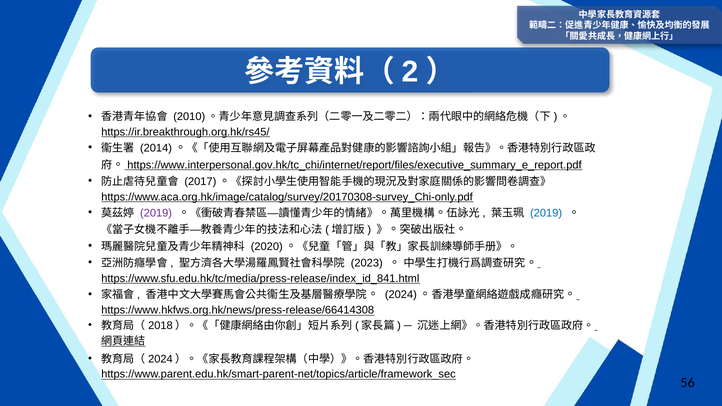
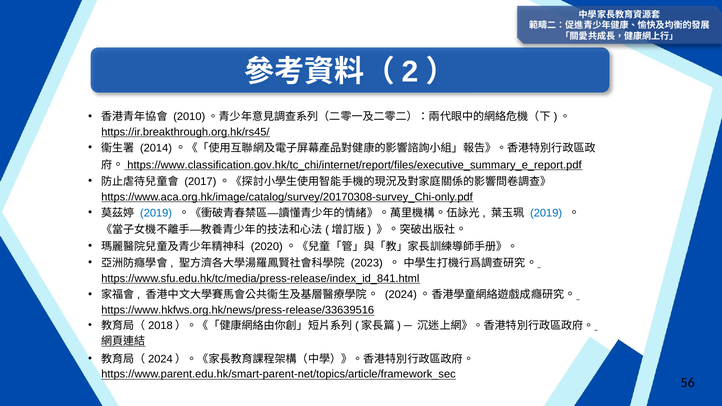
https://www.interpersonal.gov.hk/tc_chi/internet/report/files/executive_summary_e_report.pdf: https://www.interpersonal.gov.hk/tc_chi/internet/report/files/executive_summary_e_report.pdf -> https://www.classification.gov.hk/tc_chi/internet/report/files/executive_summary_e_report.pdf
2019 at (156, 213) colour: purple -> blue
https://www.hkfws.org.hk/news/press-release/66414308: https://www.hkfws.org.hk/news/press-release/66414308 -> https://www.hkfws.org.hk/news/press-release/33639516
